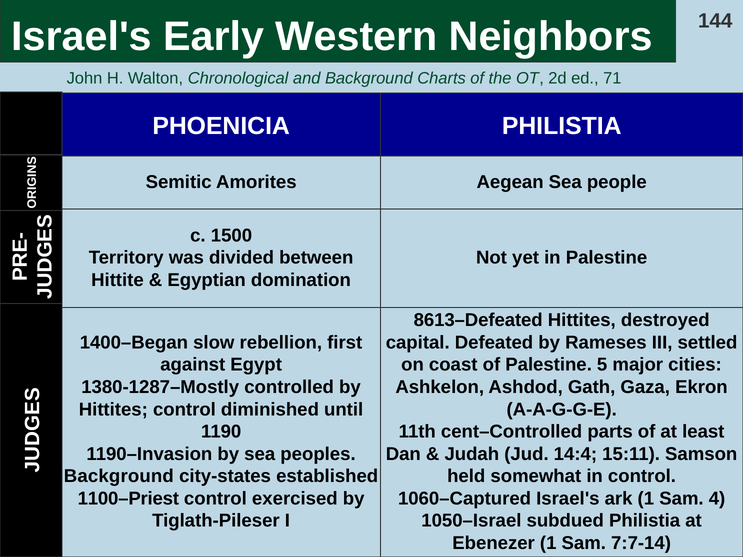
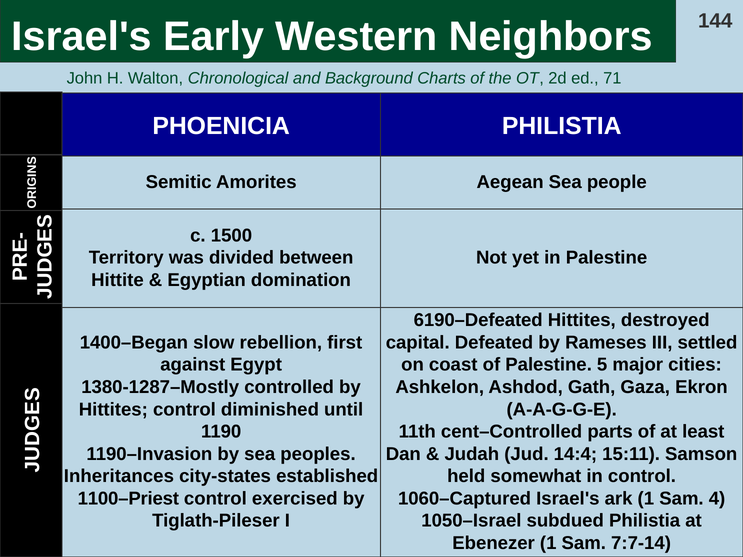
8613–Defeated: 8613–Defeated -> 6190–Defeated
Background at (119, 476): Background -> Inheritances
